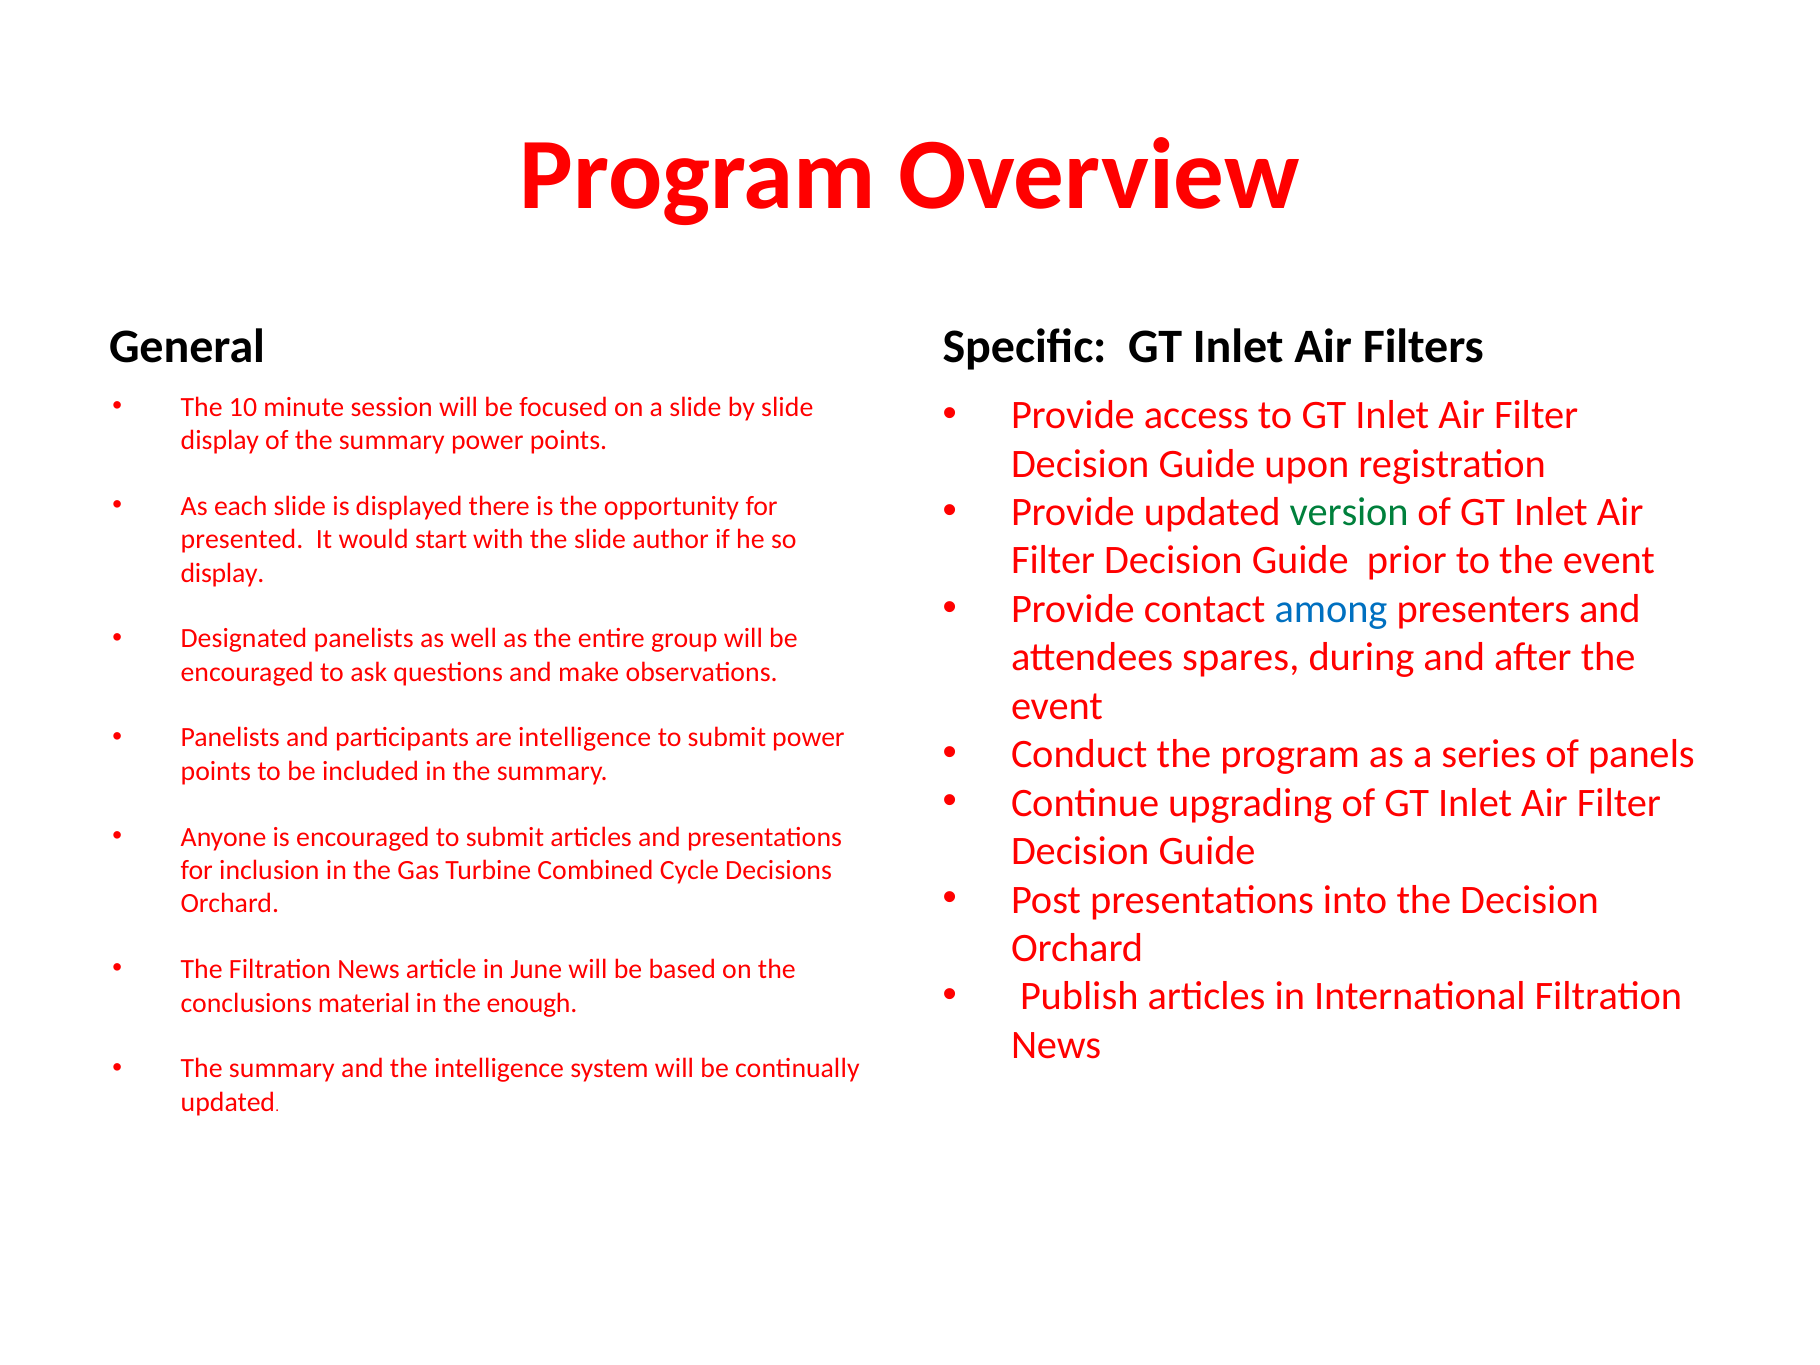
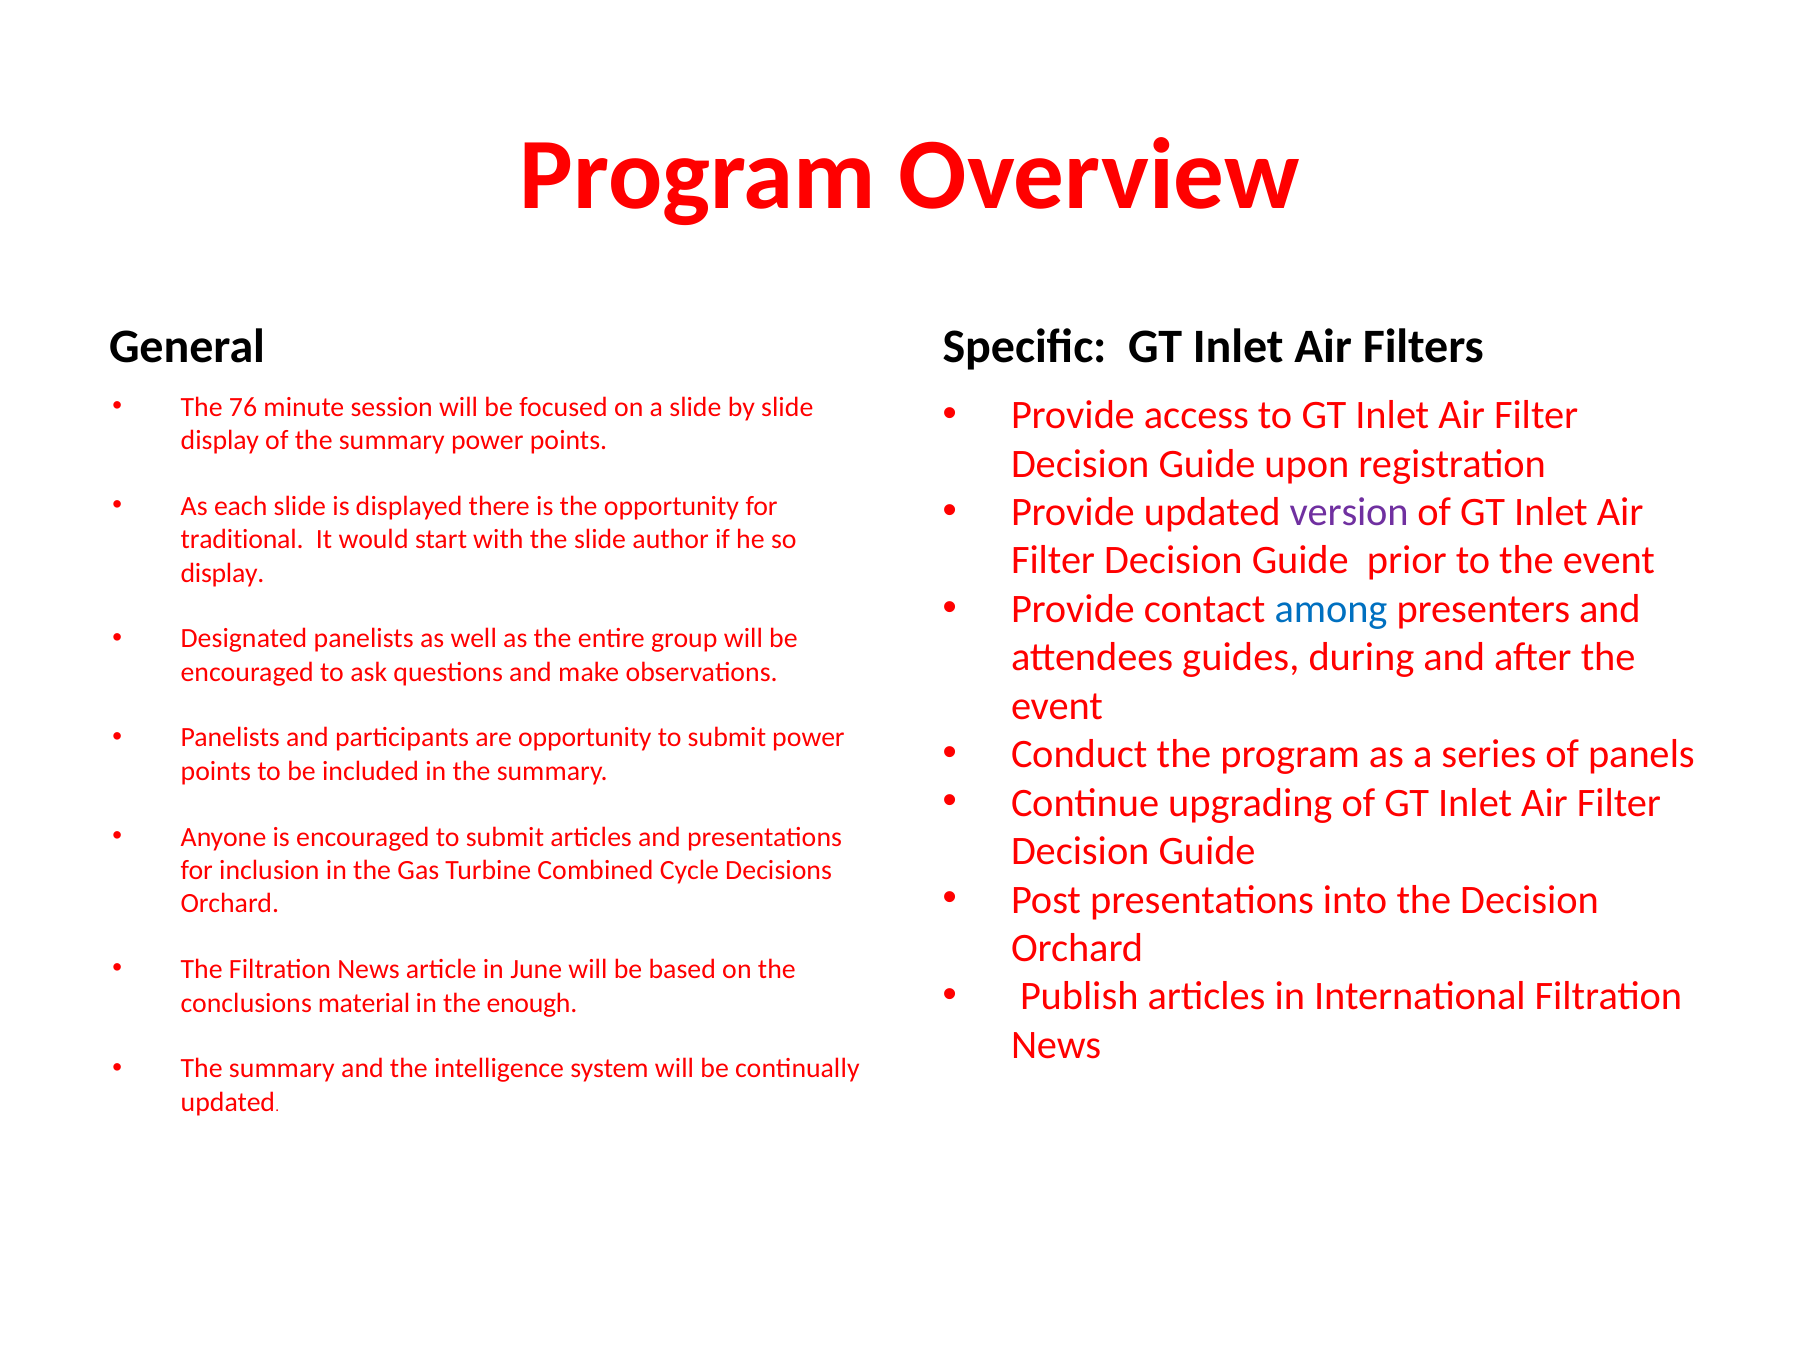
10: 10 -> 76
version colour: green -> purple
presented: presented -> traditional
spares: spares -> guides
are intelligence: intelligence -> opportunity
